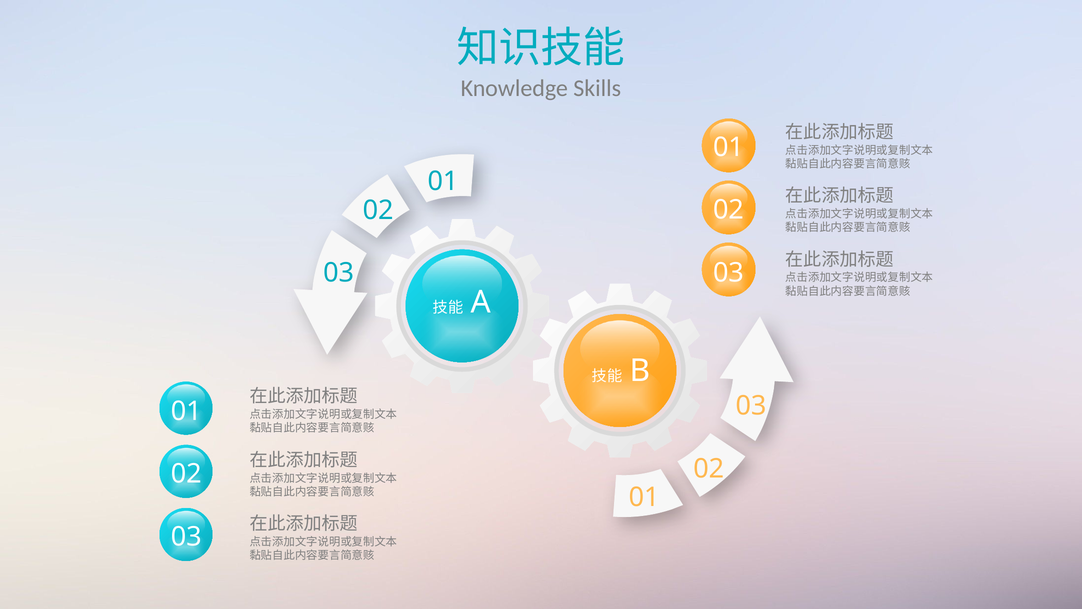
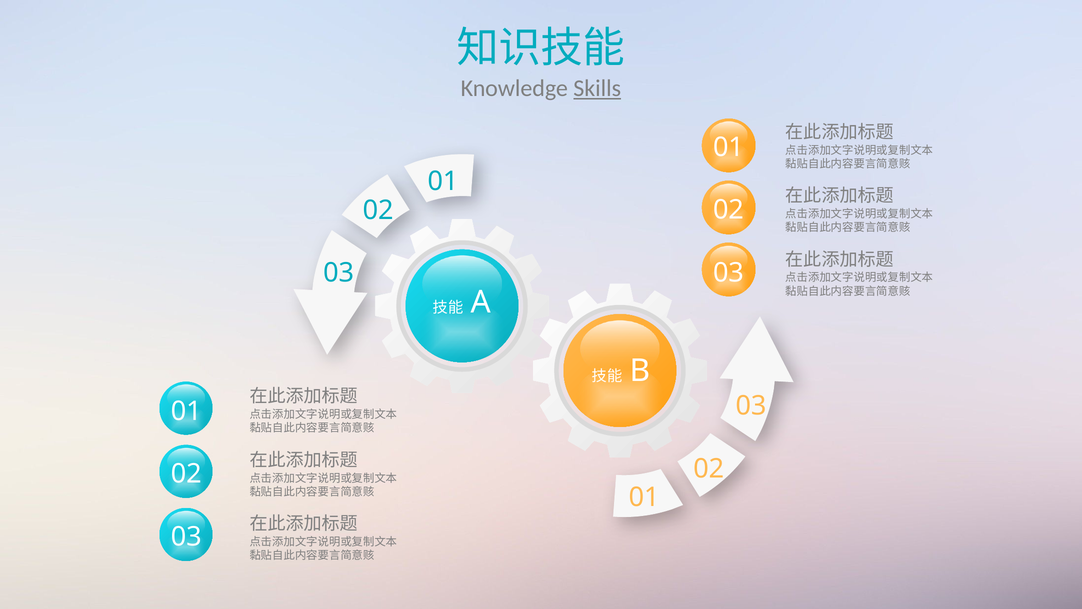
Skills underline: none -> present
